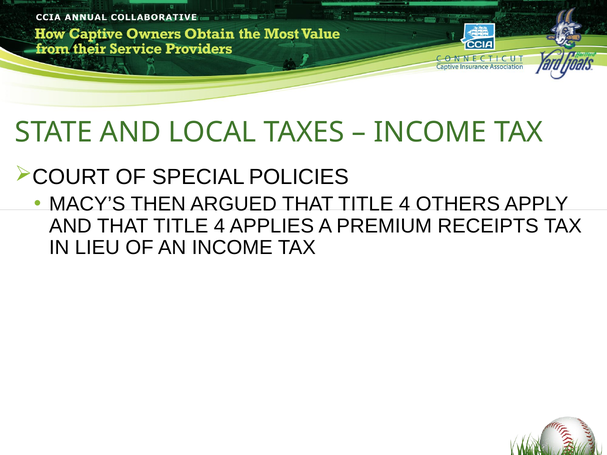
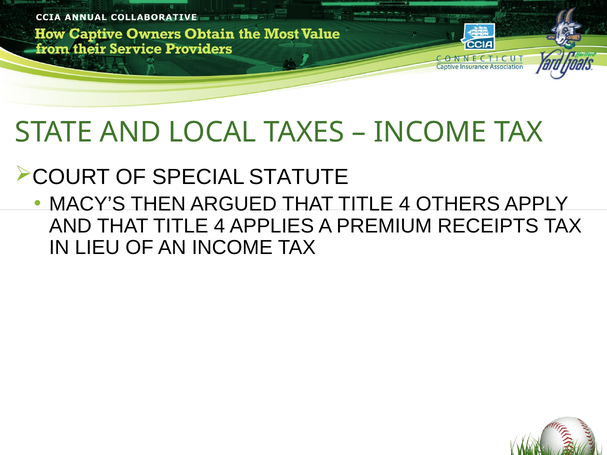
POLICIES: POLICIES -> STATUTE
